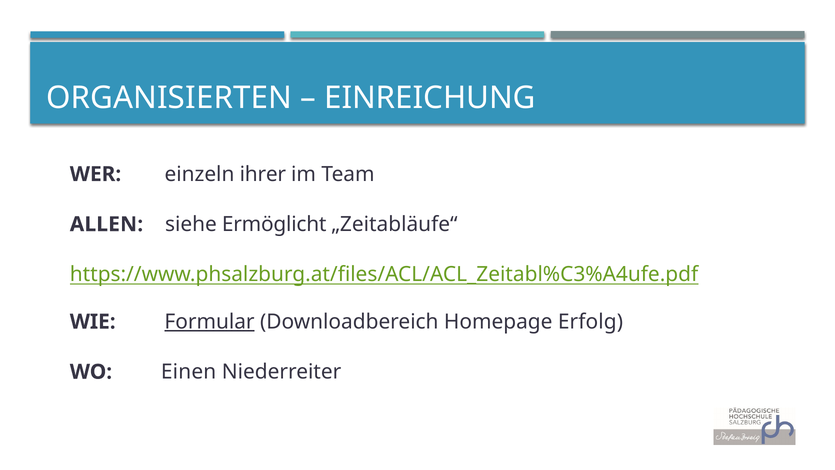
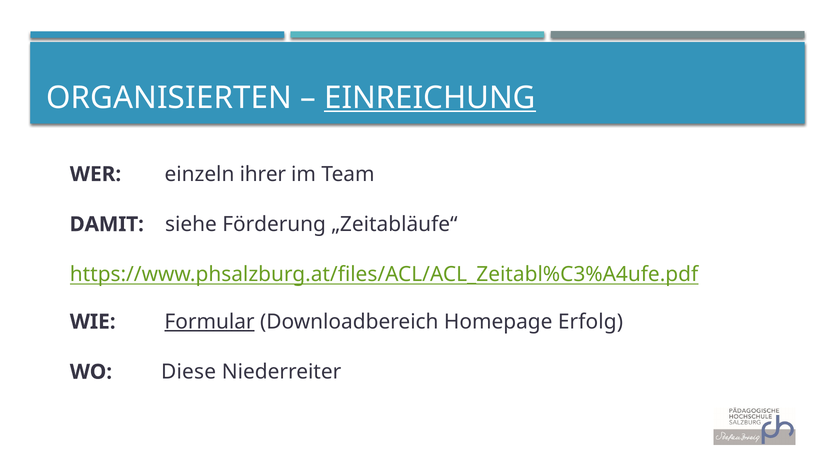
EINREICHUNG underline: none -> present
ALLEN: ALLEN -> DAMIT
Ermöglicht: Ermöglicht -> Förderung
Einen: Einen -> Diese
